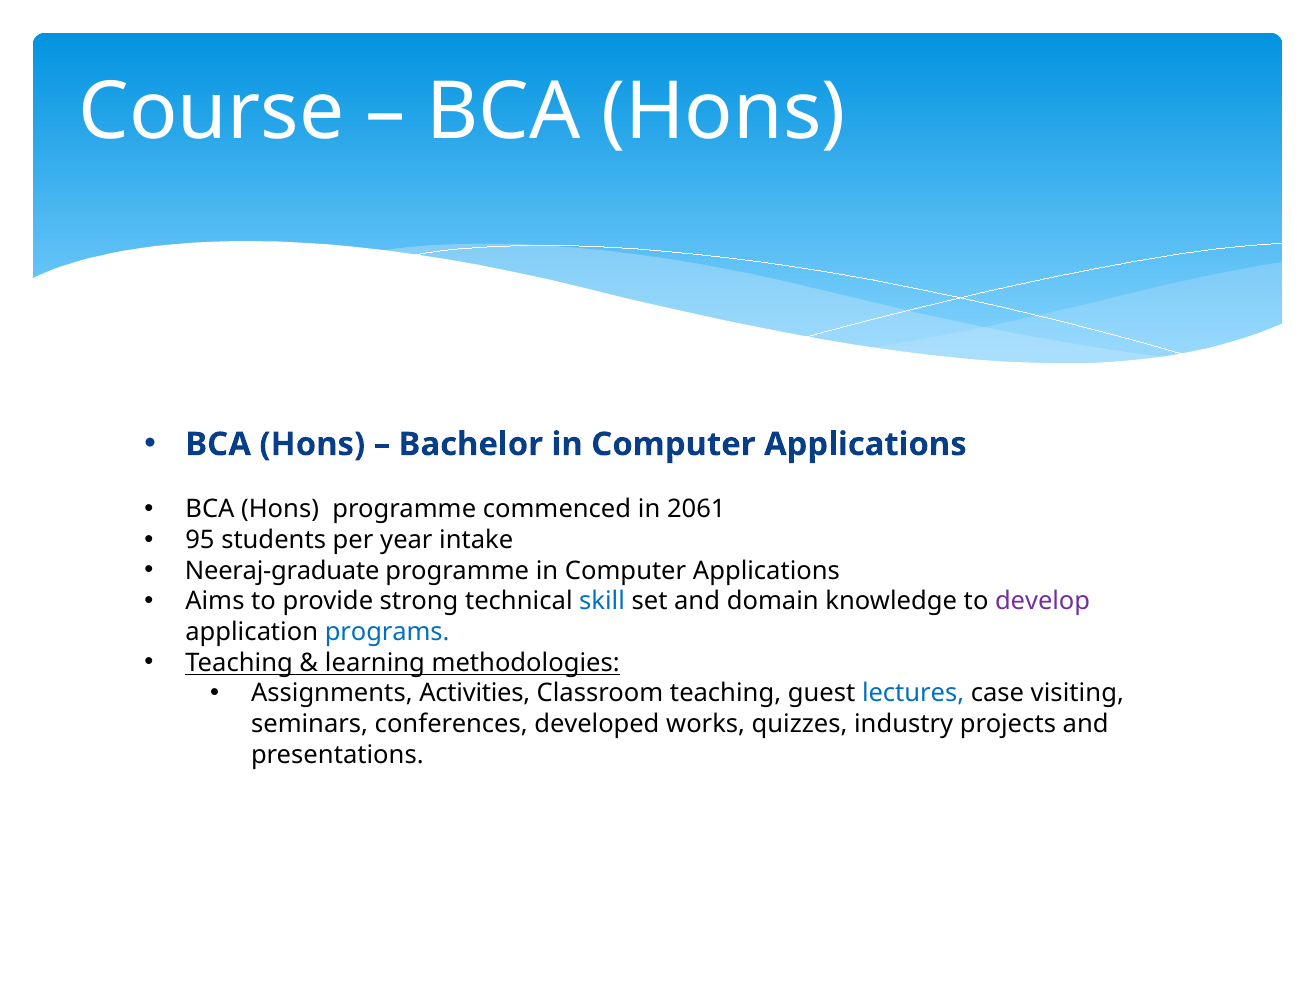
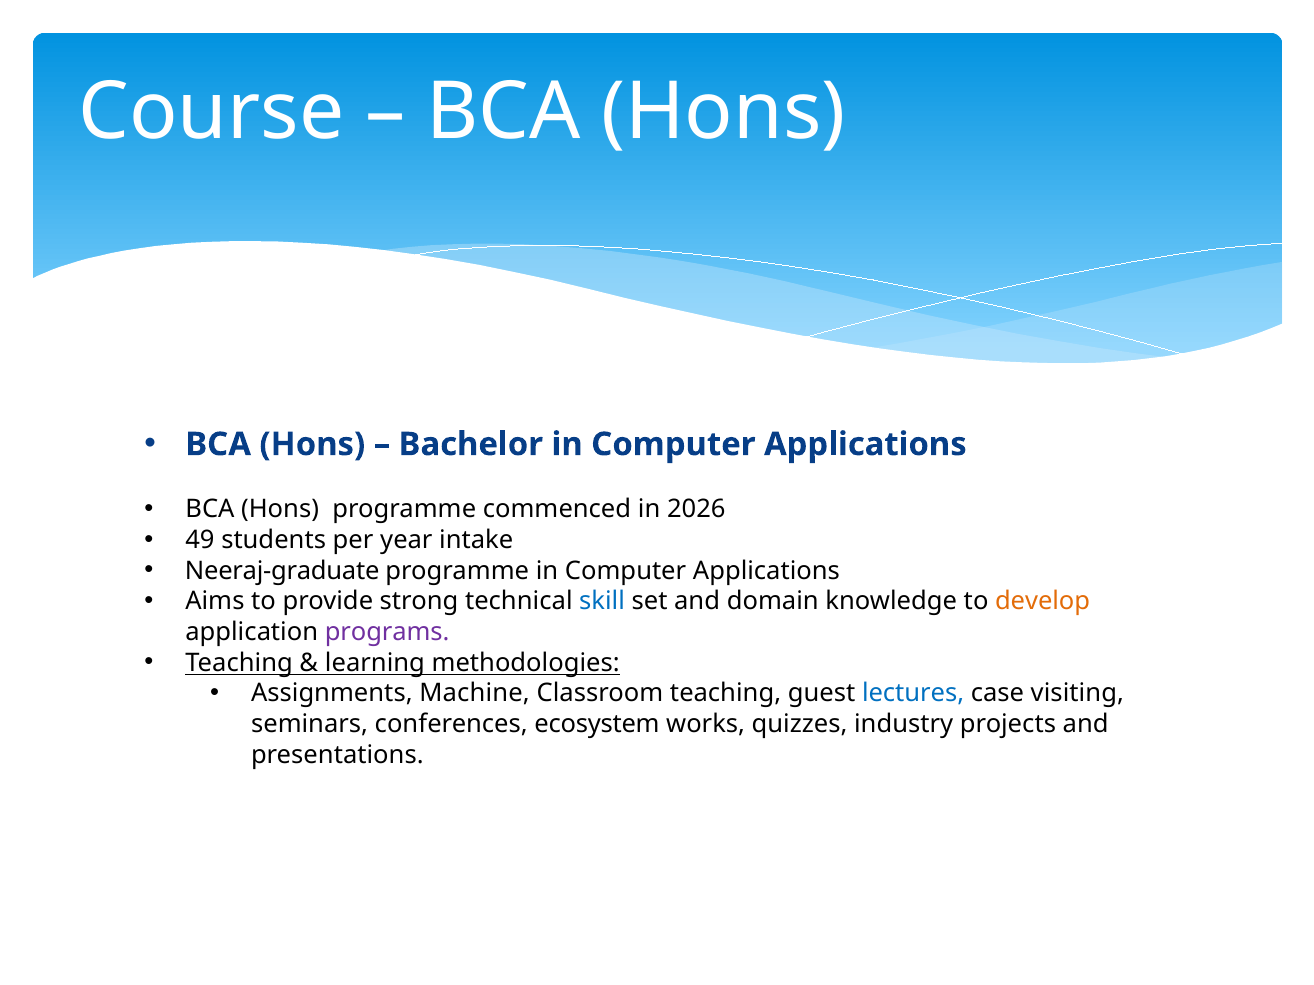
2061: 2061 -> 2026
95: 95 -> 49
develop colour: purple -> orange
programs colour: blue -> purple
Activities: Activities -> Machine
developed: developed -> ecosystem
